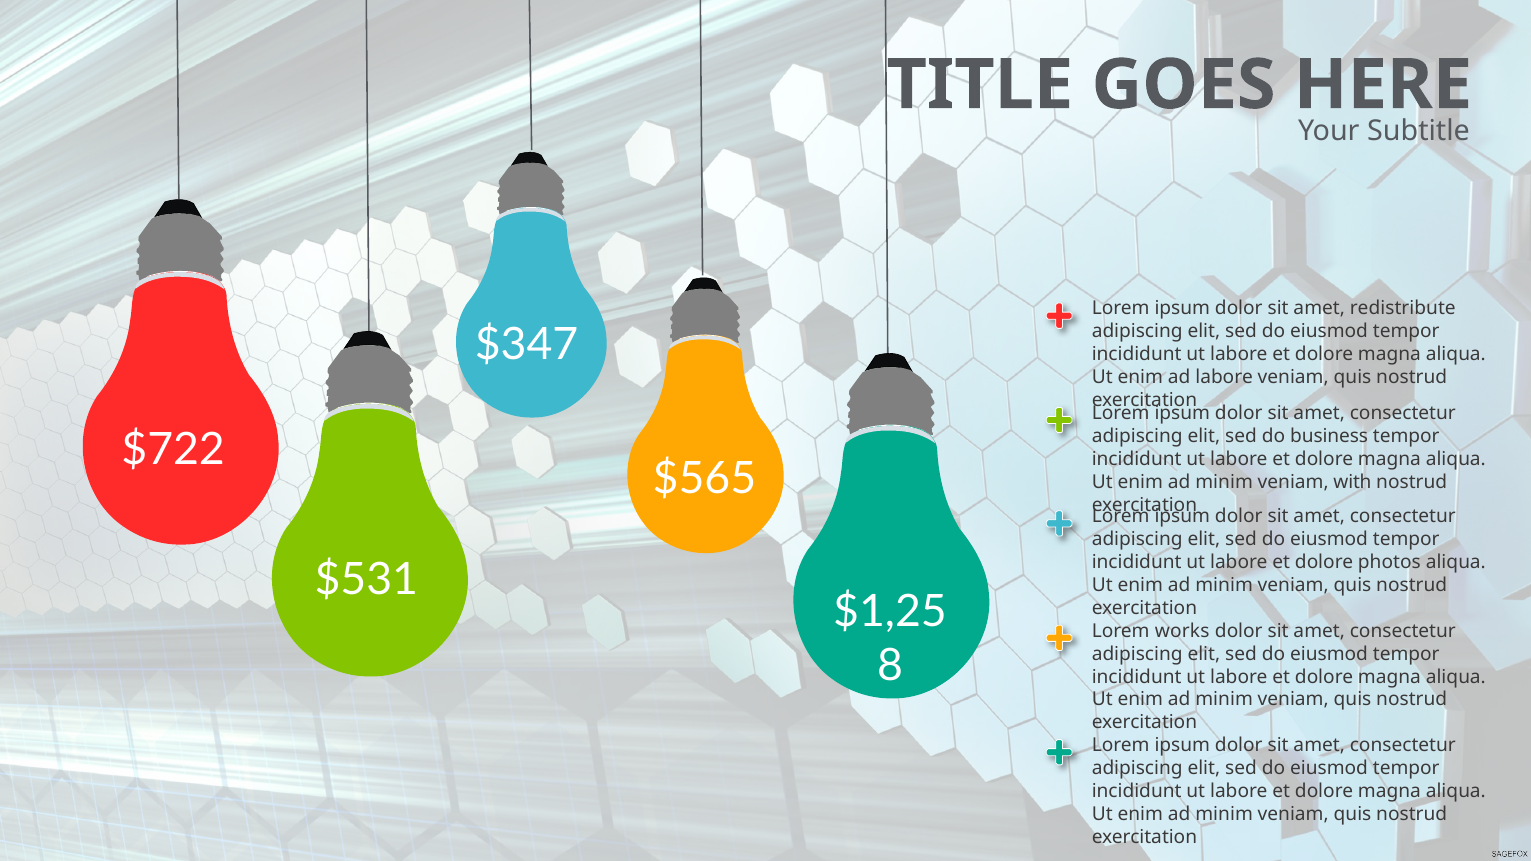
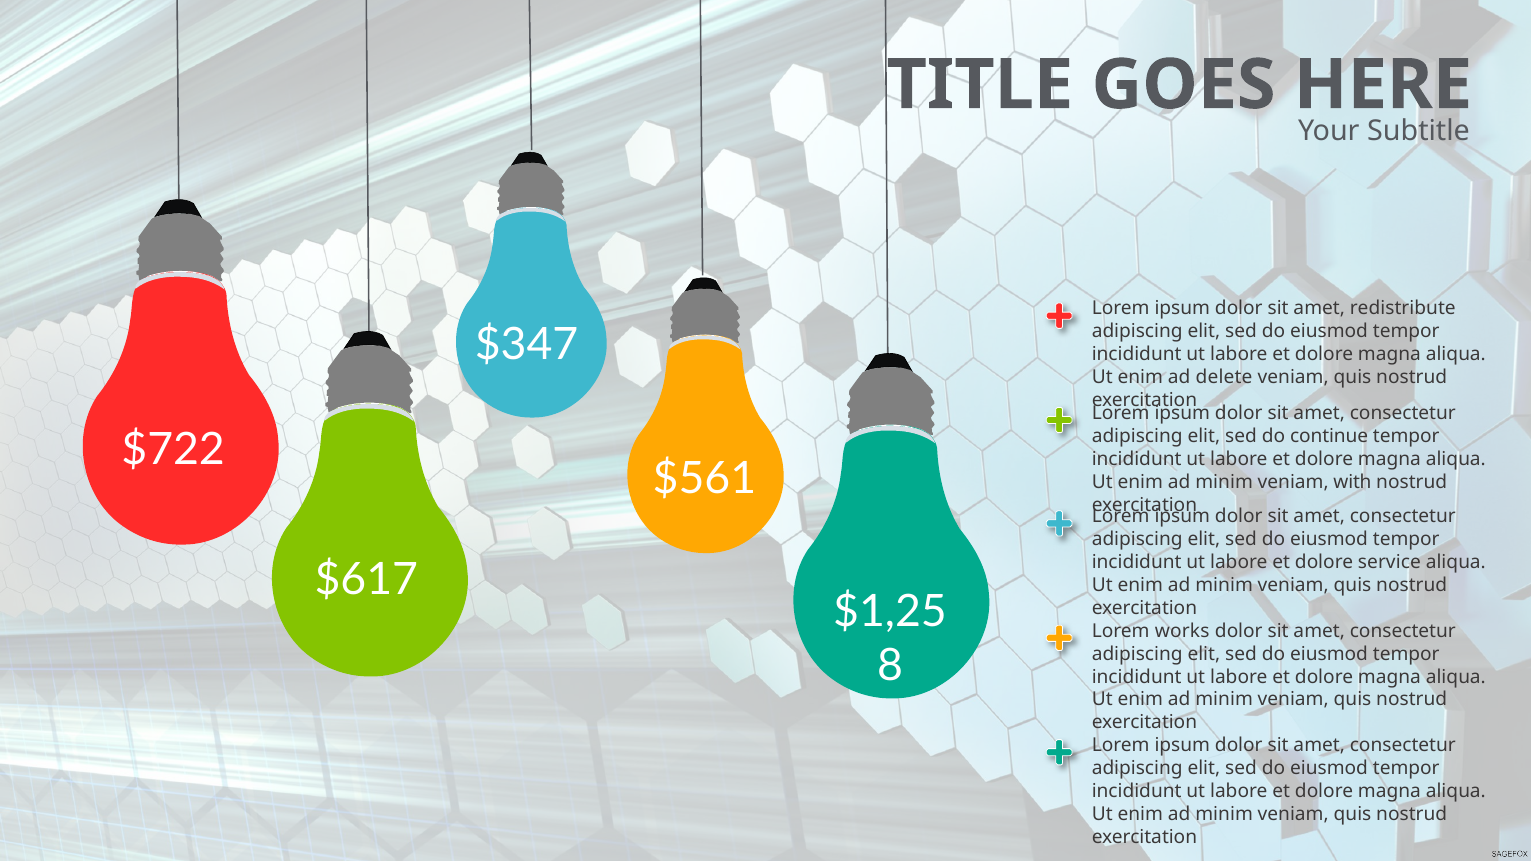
ad labore: labore -> delete
business: business -> continue
$565: $565 -> $561
photos: photos -> service
$531: $531 -> $617
